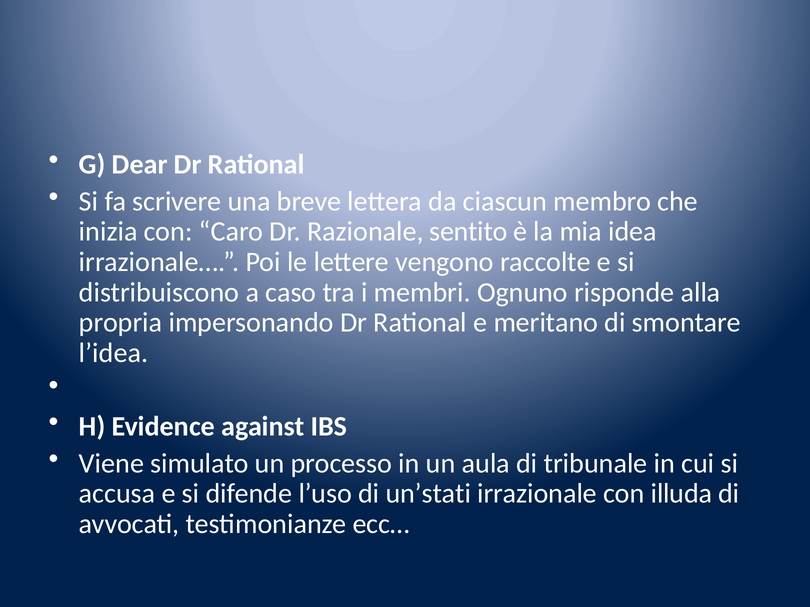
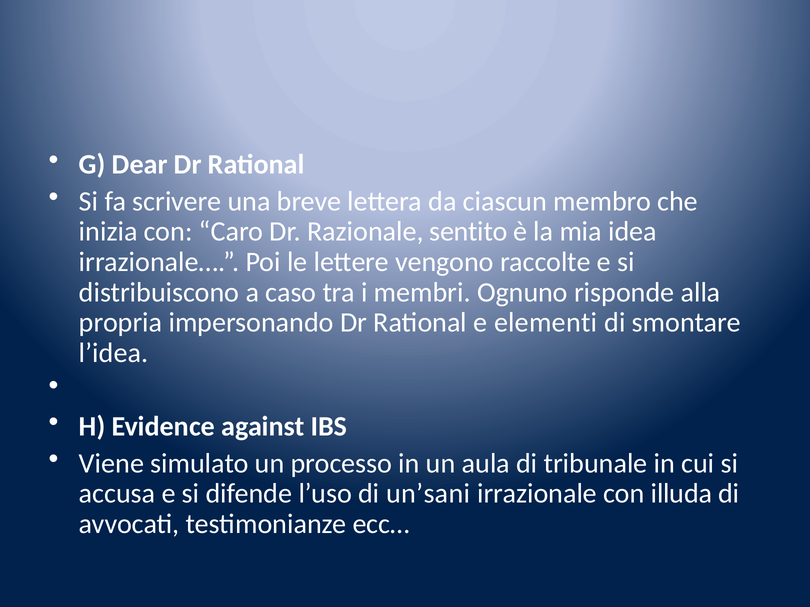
meritano: meritano -> elementi
un’stati: un’stati -> un’sani
